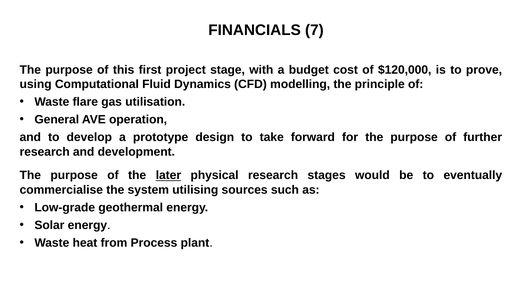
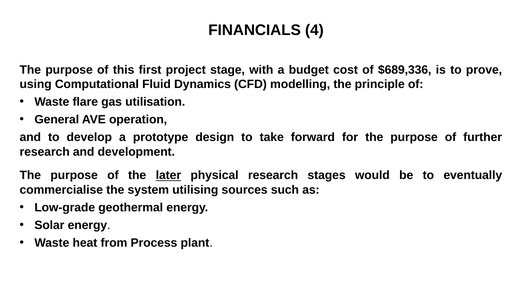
7: 7 -> 4
$120,000: $120,000 -> $689,336
